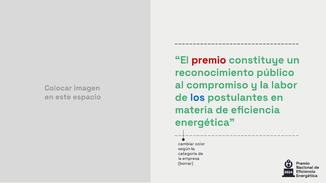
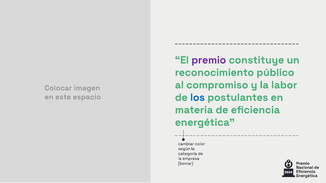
premio colour: red -> purple
